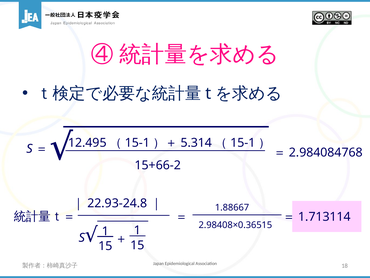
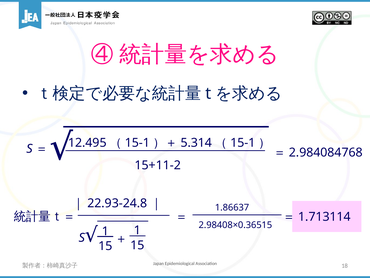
15+66-2: 15+66-2 -> 15+11-2
1.88667: 1.88667 -> 1.86637
